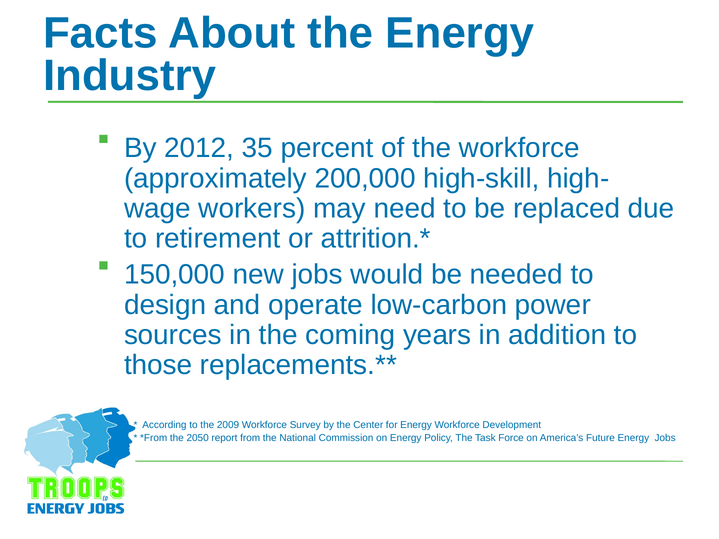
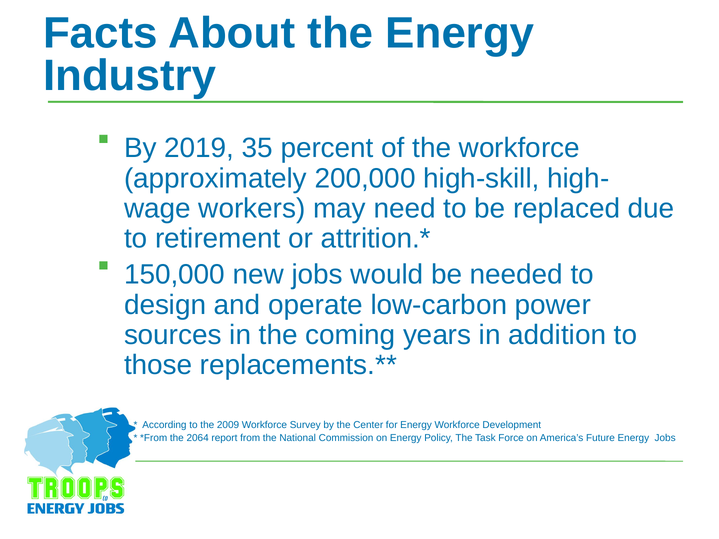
2012: 2012 -> 2019
2050: 2050 -> 2064
